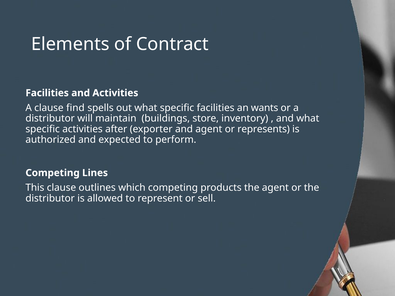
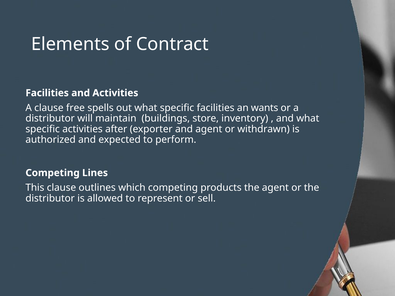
find: find -> free
represents: represents -> withdrawn
